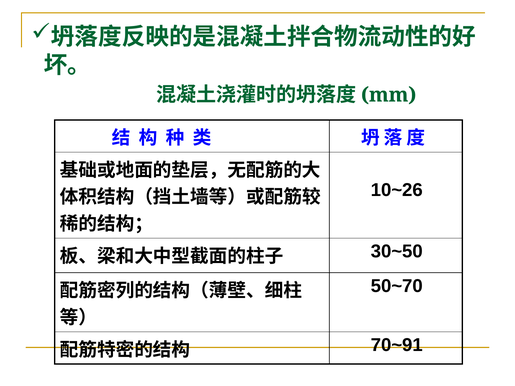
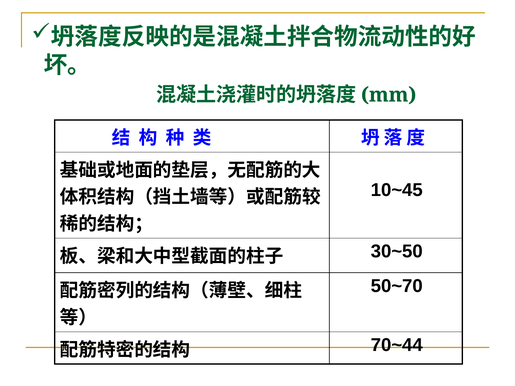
10~26: 10~26 -> 10~45
70~91: 70~91 -> 70~44
